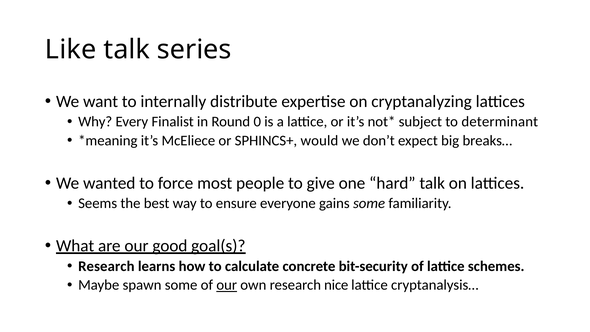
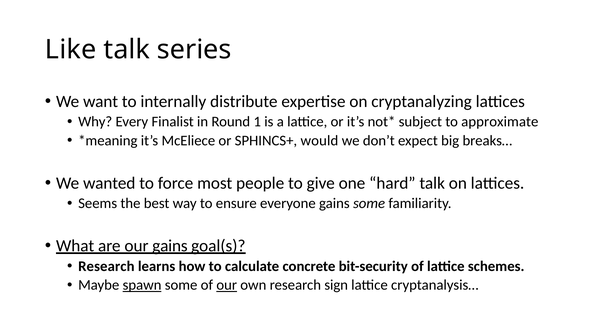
0: 0 -> 1
determinant: determinant -> approximate
our good: good -> gains
spawn underline: none -> present
nice: nice -> sign
